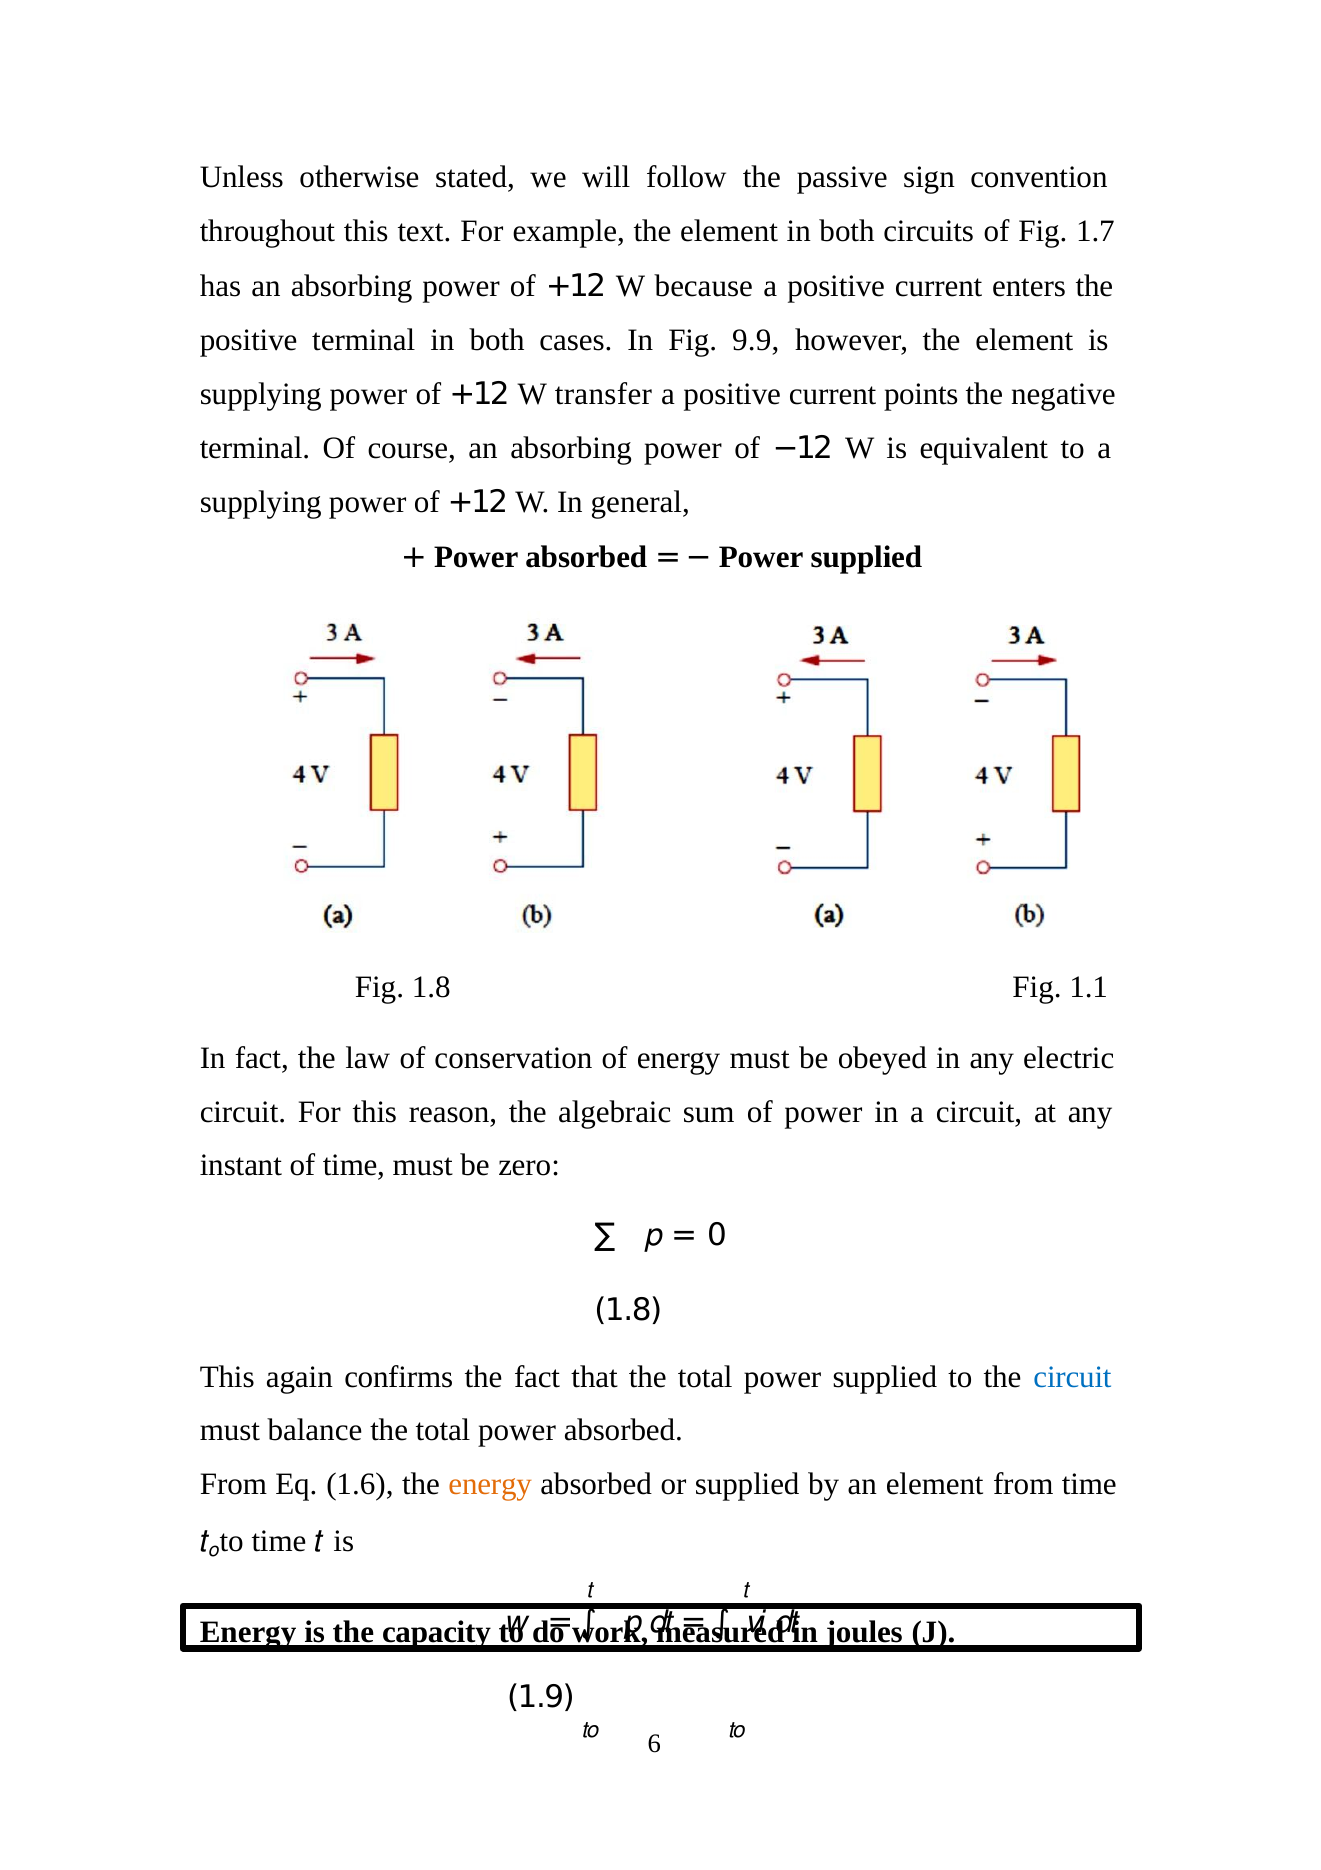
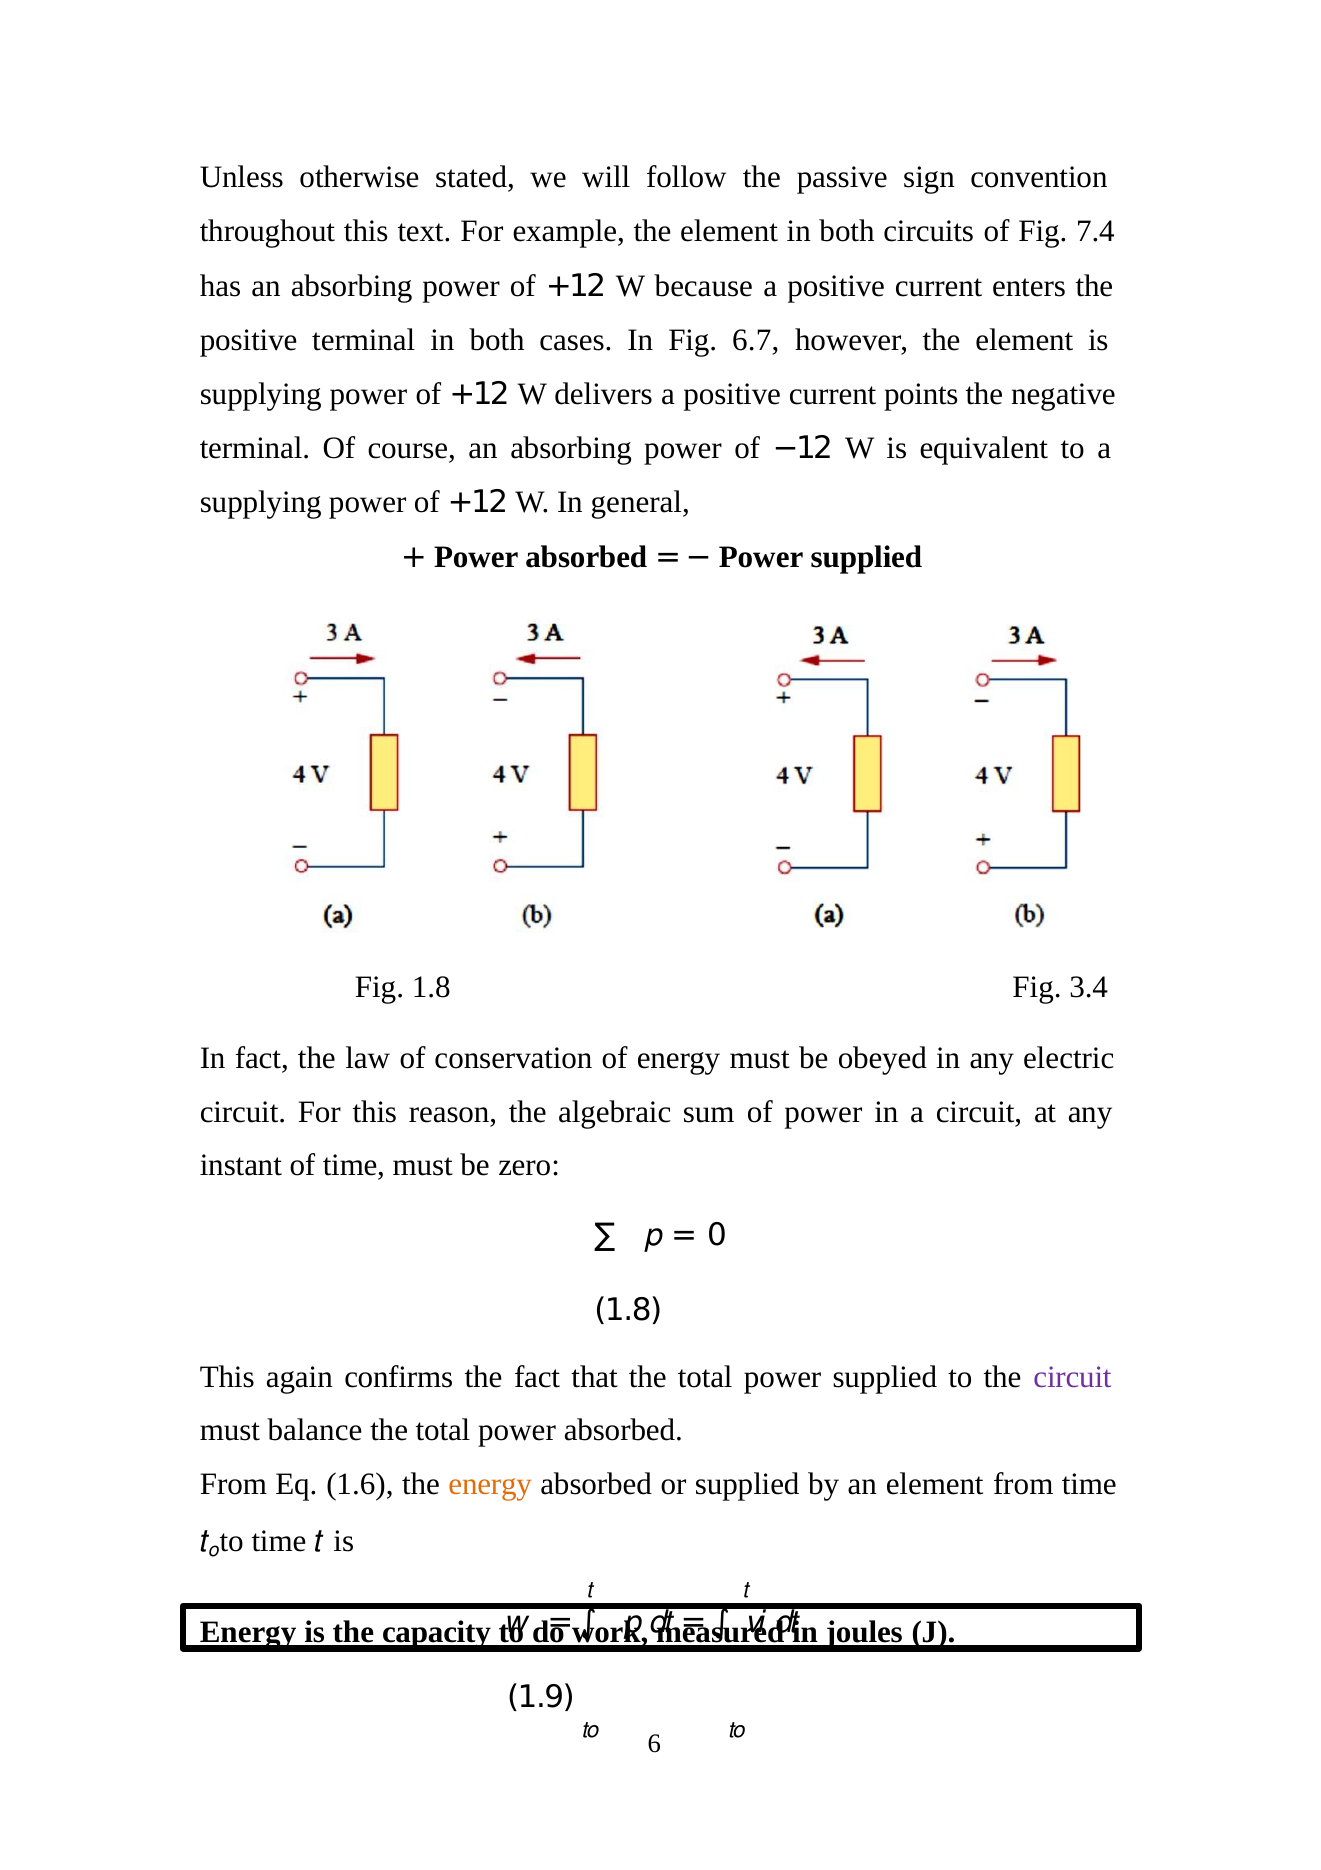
1.7: 1.7 -> 7.4
9.9: 9.9 -> 6.7
transfer: transfer -> delivers
1.1: 1.1 -> 3.4
circuit at (1073, 1376) colour: blue -> purple
